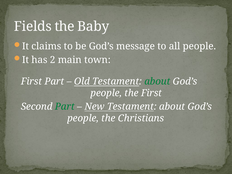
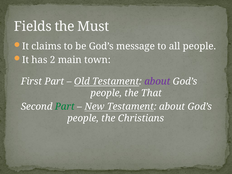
Baby: Baby -> Must
about at (157, 81) colour: green -> purple
the First: First -> That
